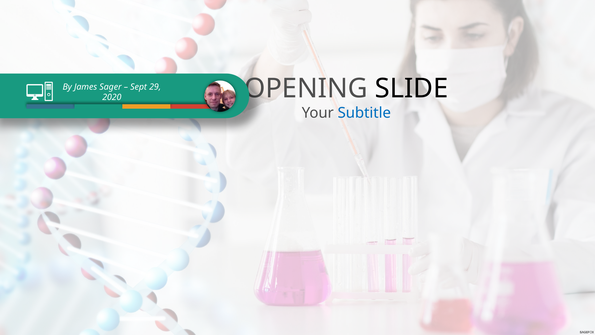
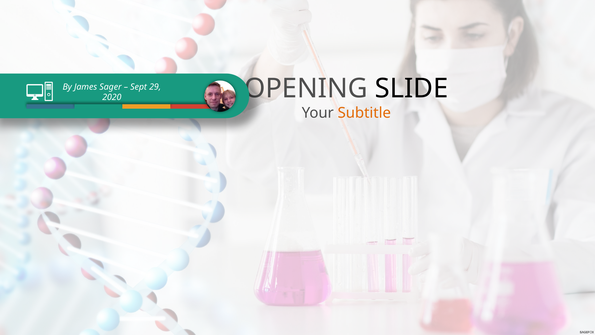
Subtitle colour: blue -> orange
